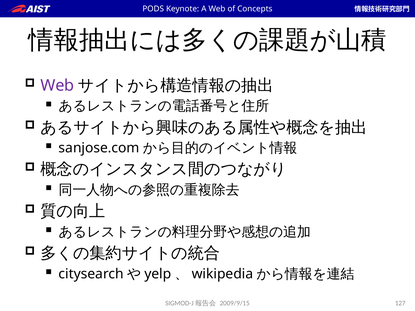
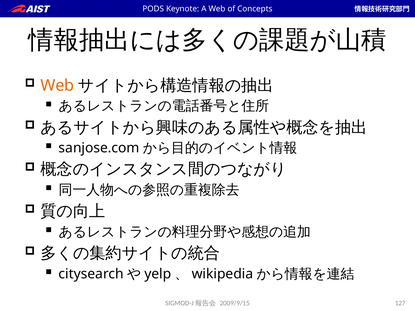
Web at (57, 86) colour: purple -> orange
